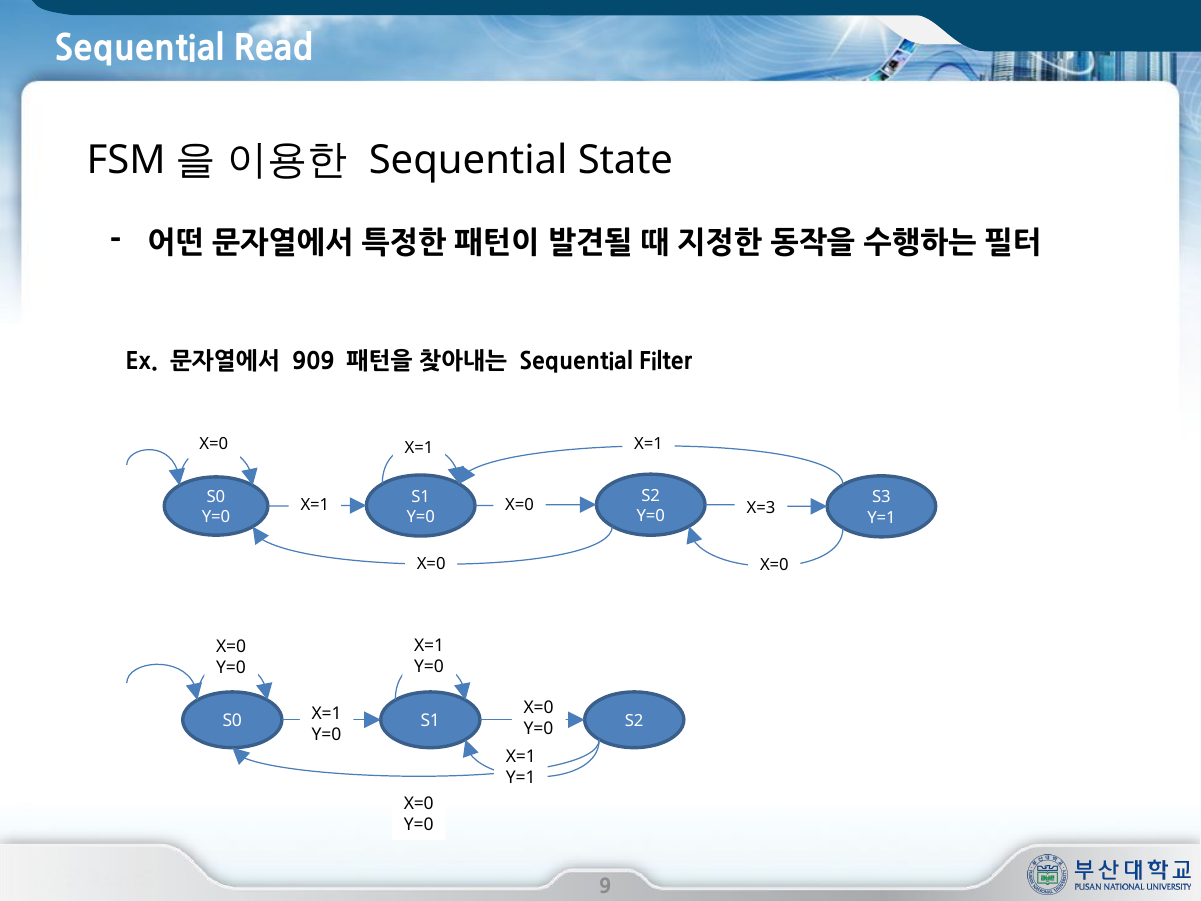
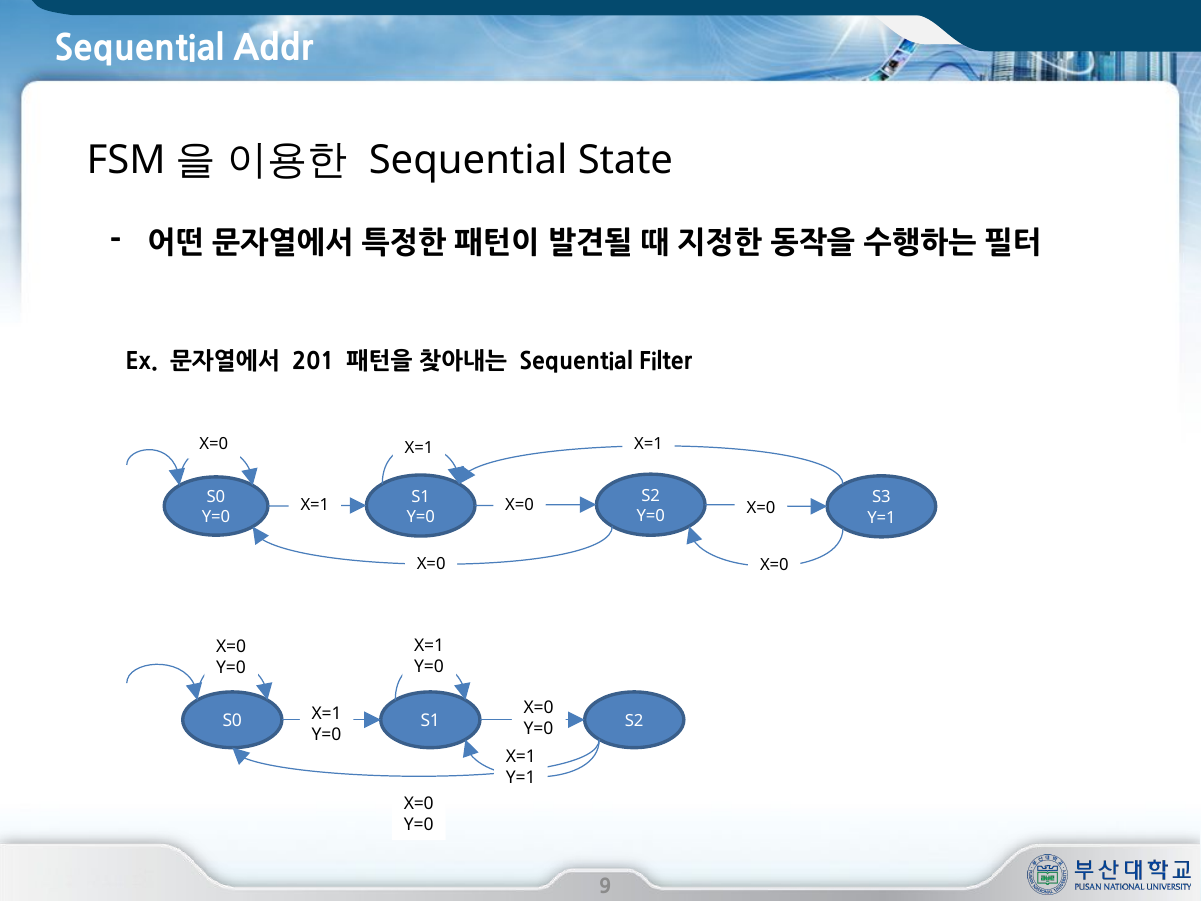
Read: Read -> Addr
909: 909 -> 201
X=3 at (761, 508): X=3 -> X=0
